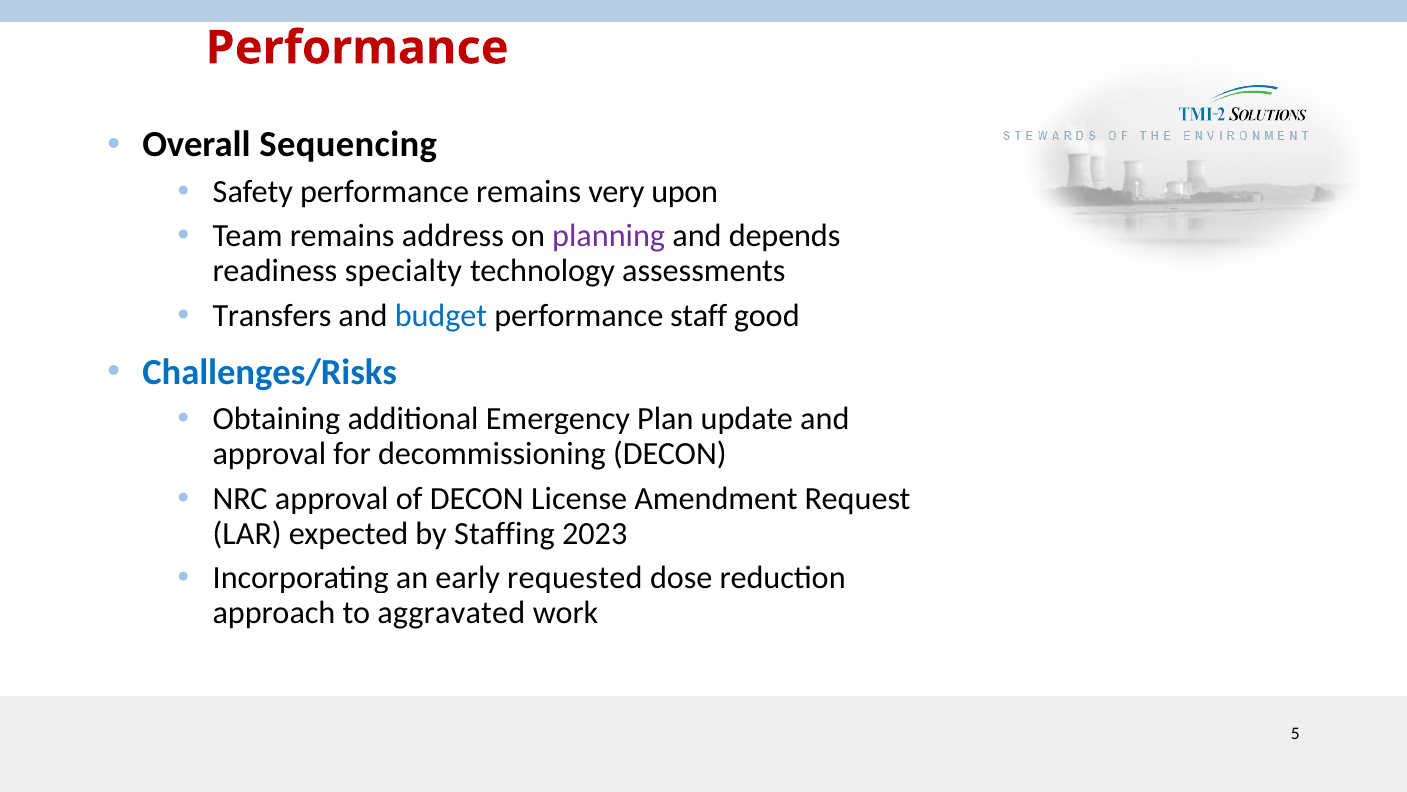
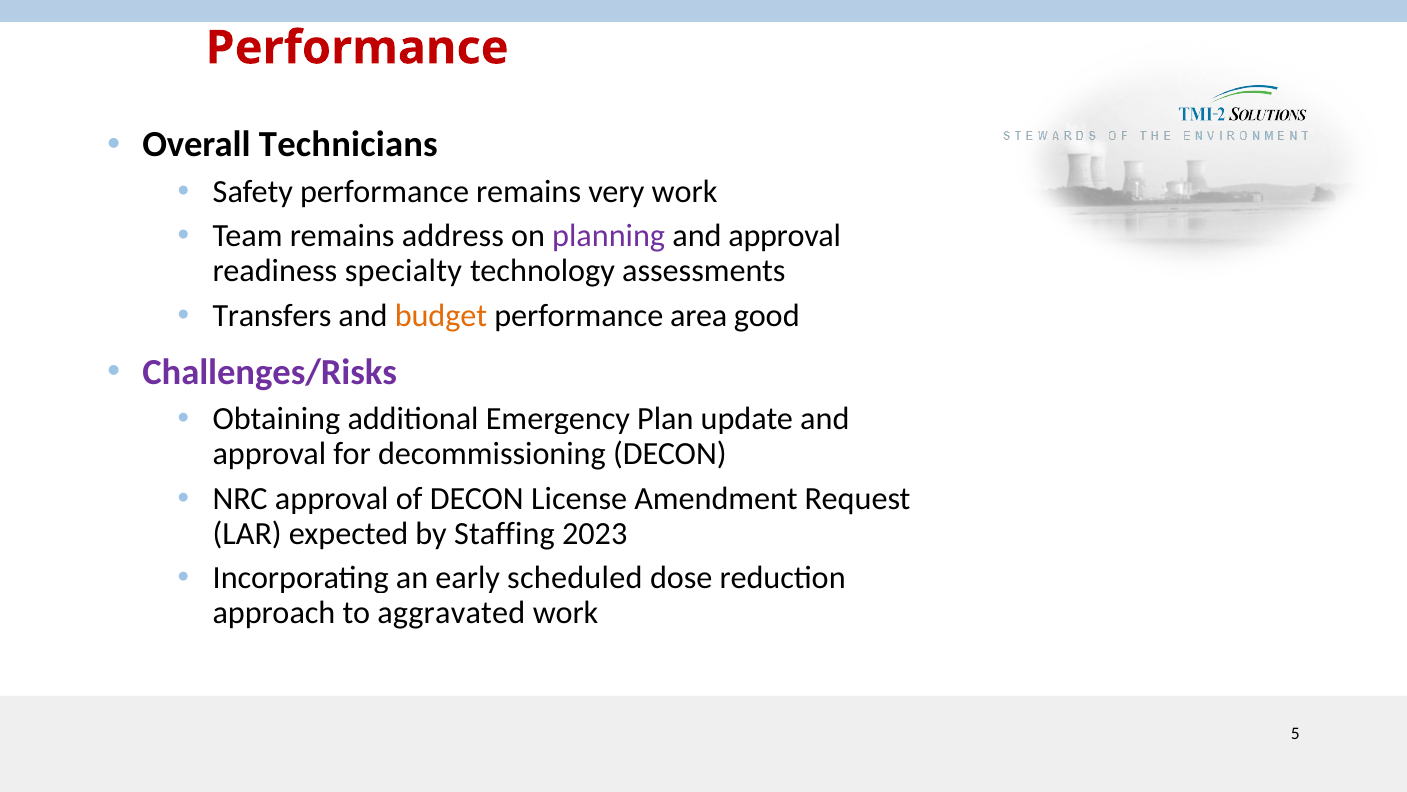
Sequencing: Sequencing -> Technicians
very upon: upon -> work
depends at (785, 236): depends -> approval
budget colour: blue -> orange
staff: staff -> area
Challenges/Risks colour: blue -> purple
requested: requested -> scheduled
